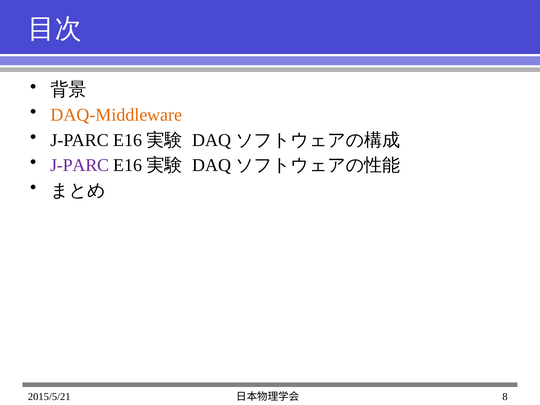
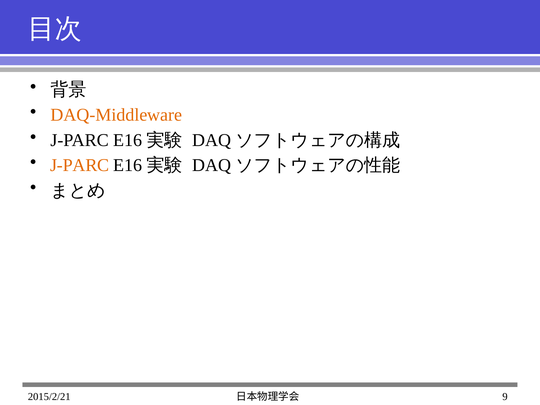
J-PARC at (80, 165) colour: purple -> orange
2015/5/21: 2015/5/21 -> 2015/2/21
8: 8 -> 9
